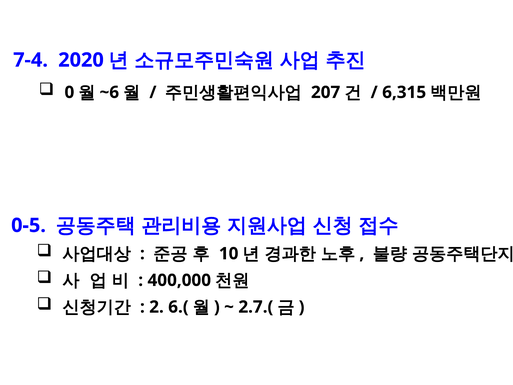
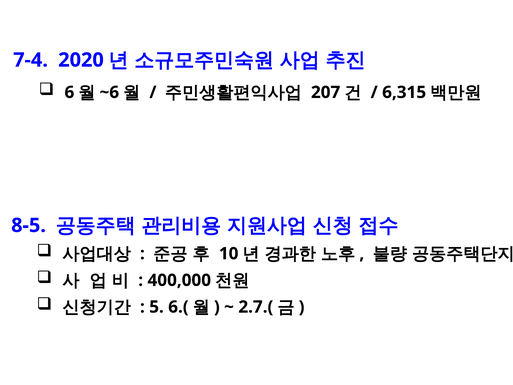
0: 0 -> 6
0-5: 0-5 -> 8-5
2: 2 -> 5
